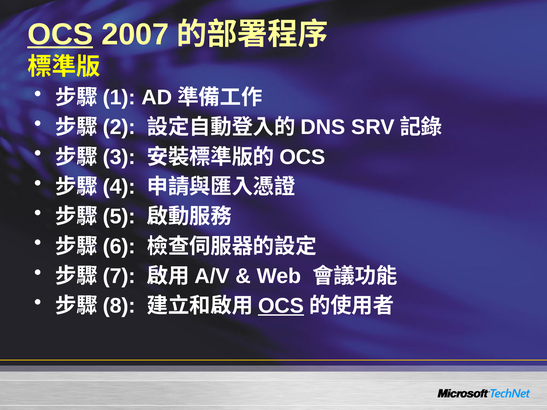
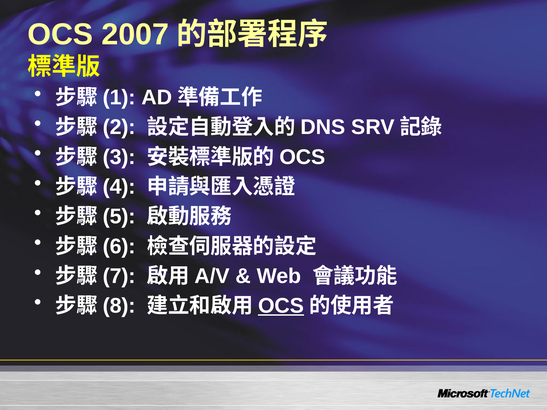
OCS at (60, 34) underline: present -> none
